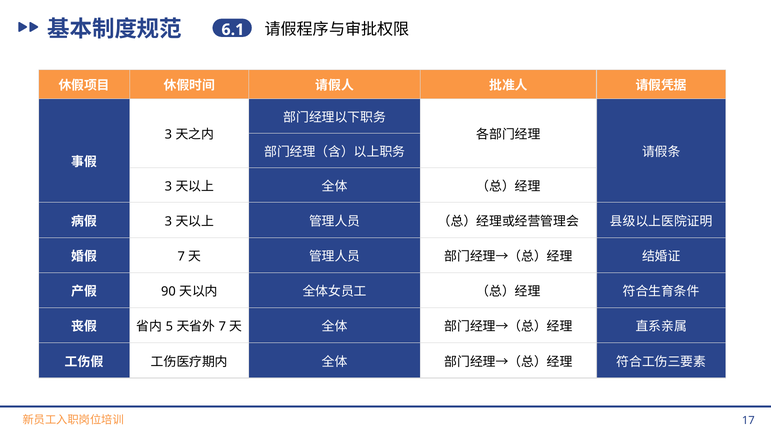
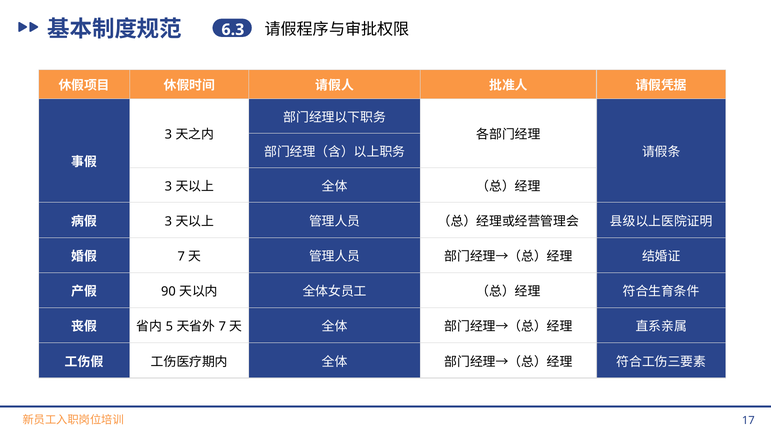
6.1: 6.1 -> 6.3
